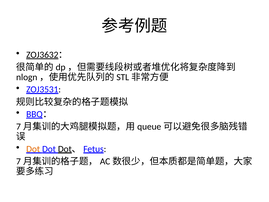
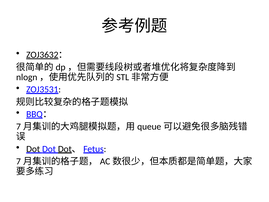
Dot at (33, 149) colour: orange -> black
